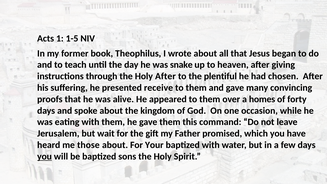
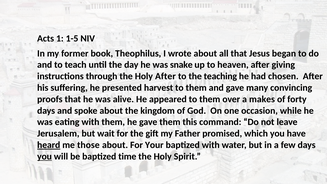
plentiful: plentiful -> teaching
receive: receive -> harvest
homes: homes -> makes
heard underline: none -> present
sons: sons -> time
